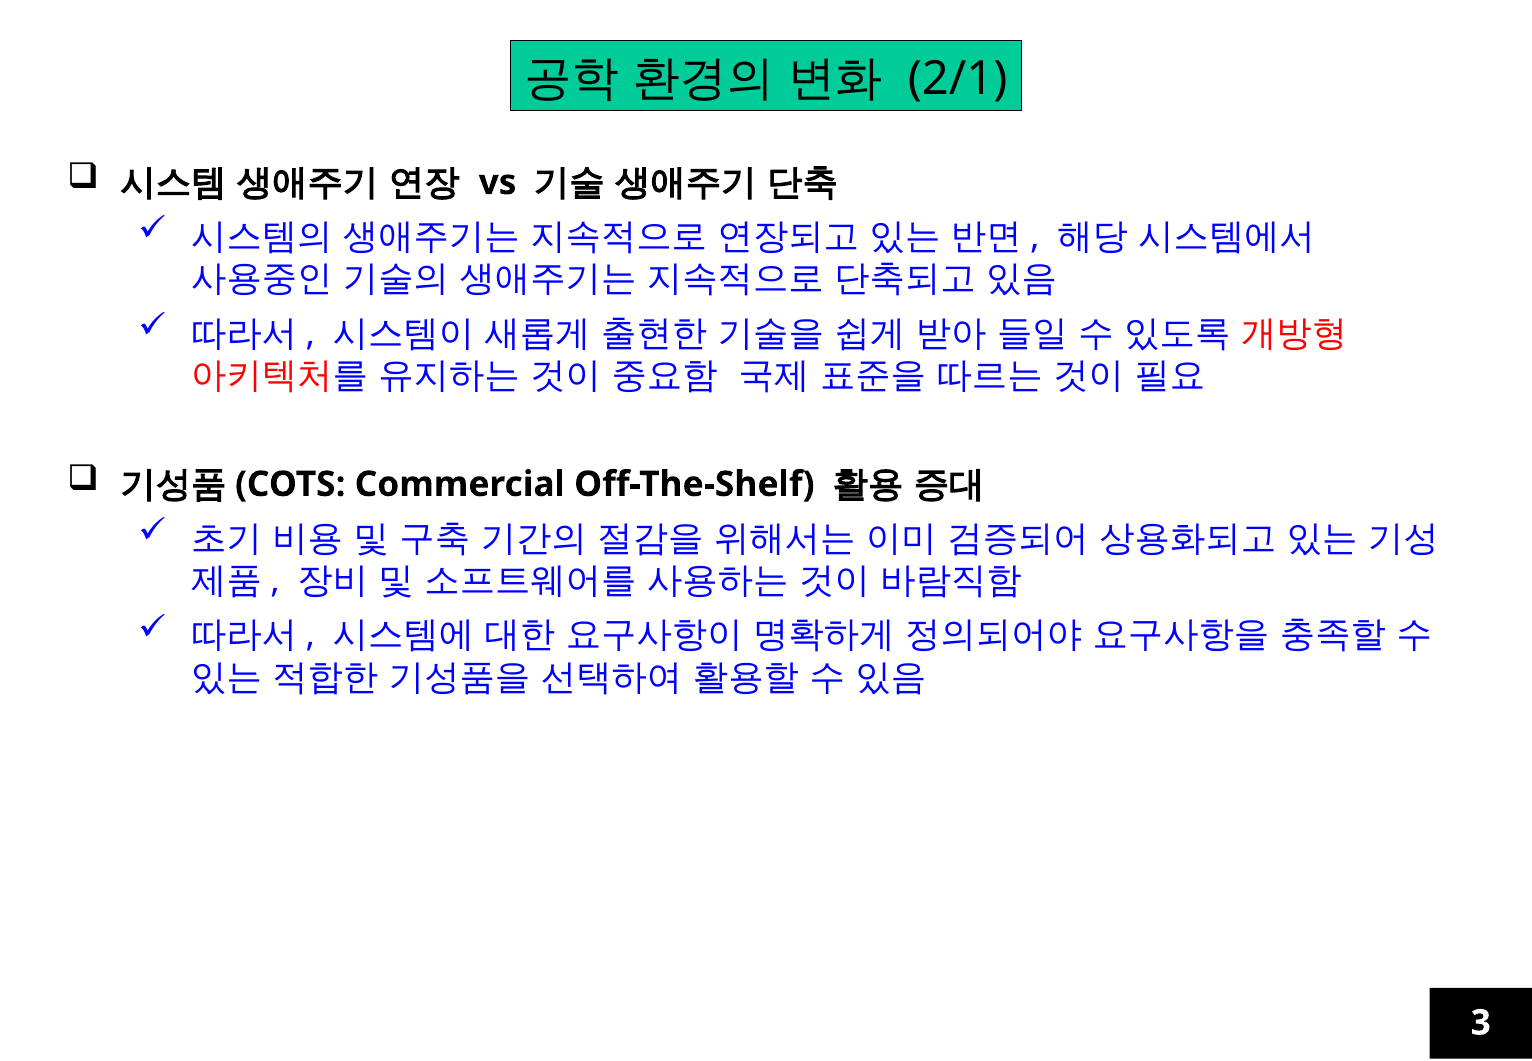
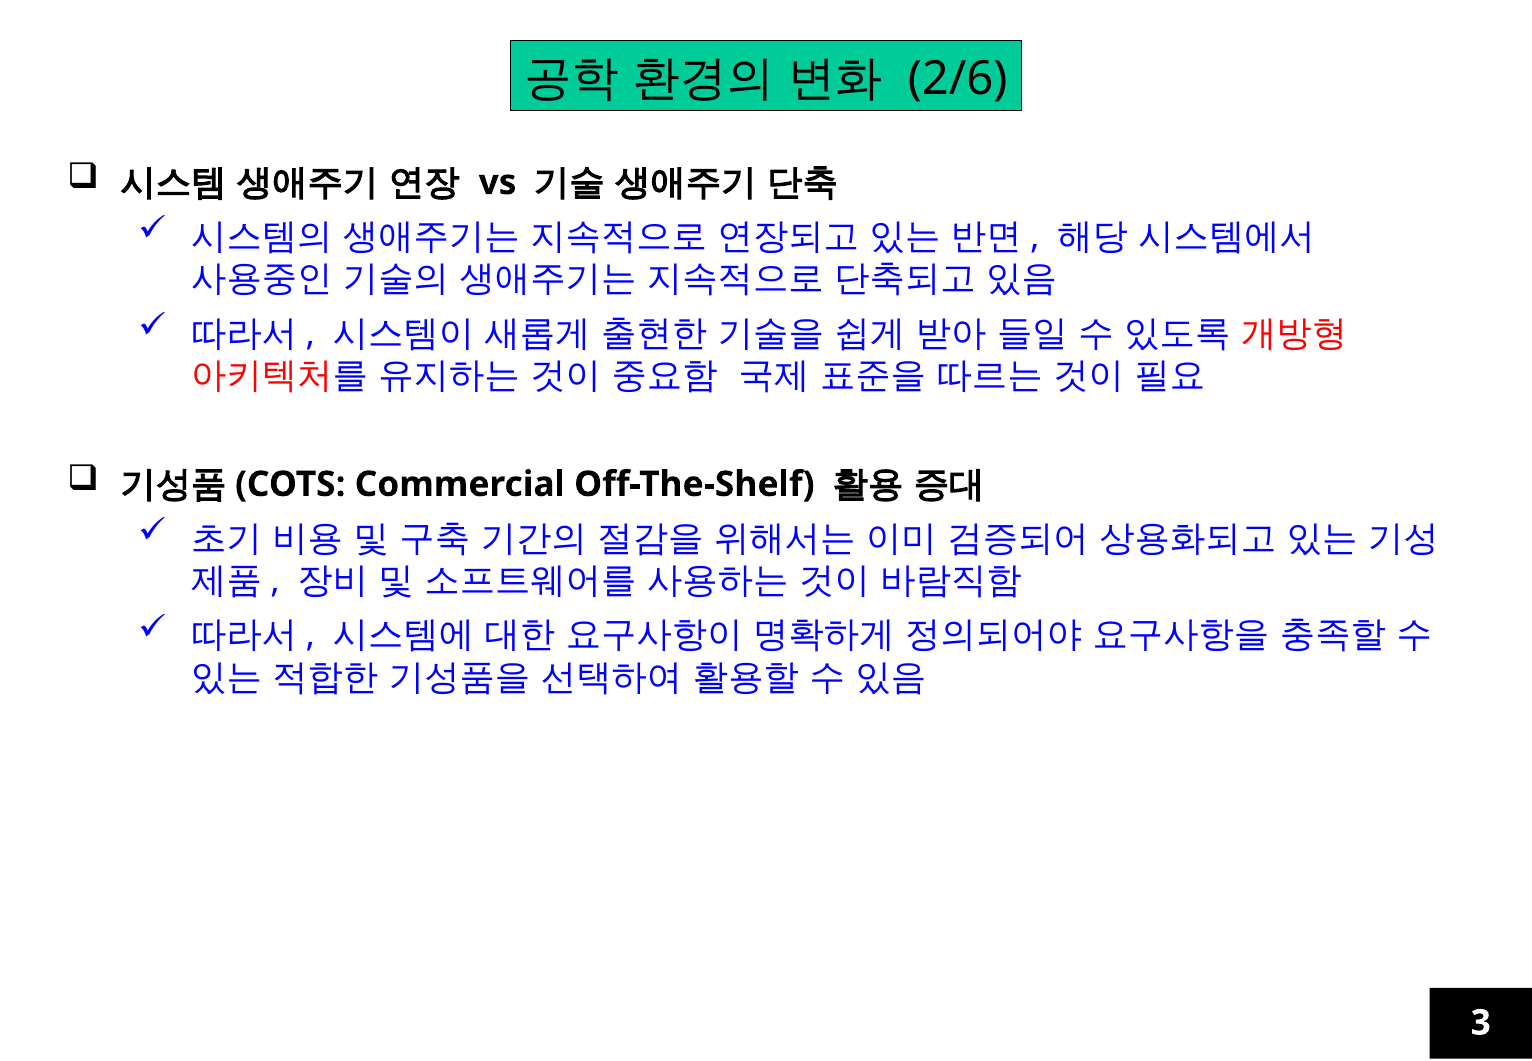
2/1: 2/1 -> 2/6
